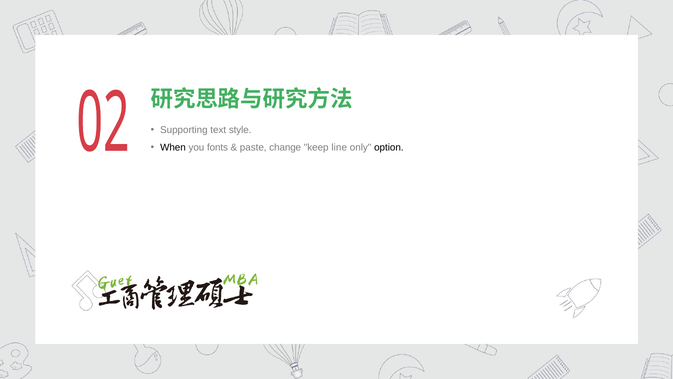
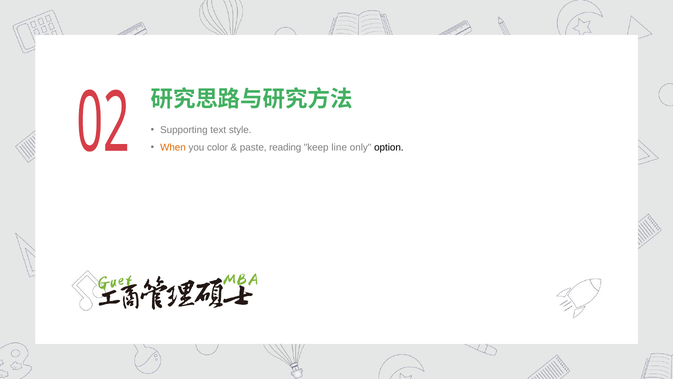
When colour: black -> orange
fonts: fonts -> color
change: change -> reading
